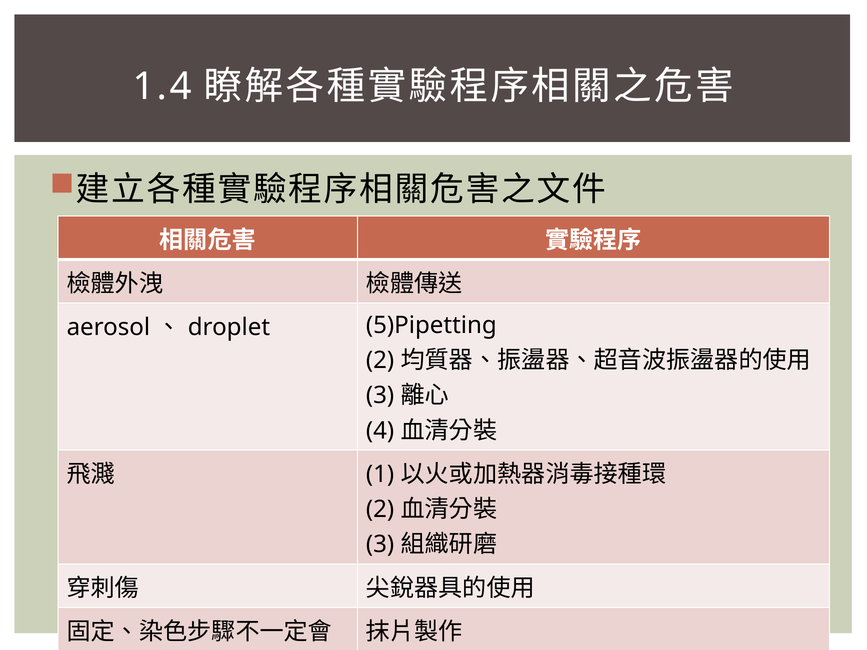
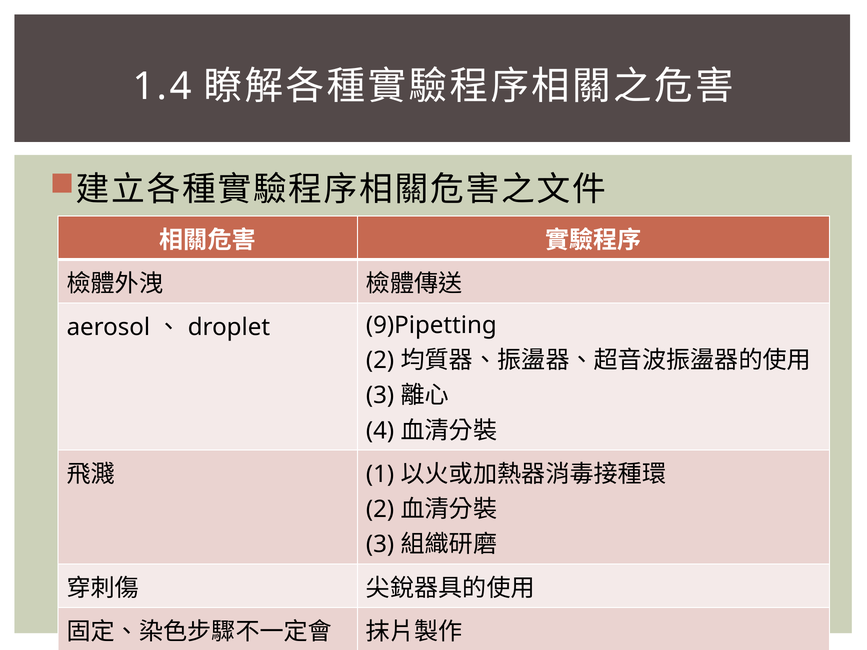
5)Pipetting: 5)Pipetting -> 9)Pipetting
